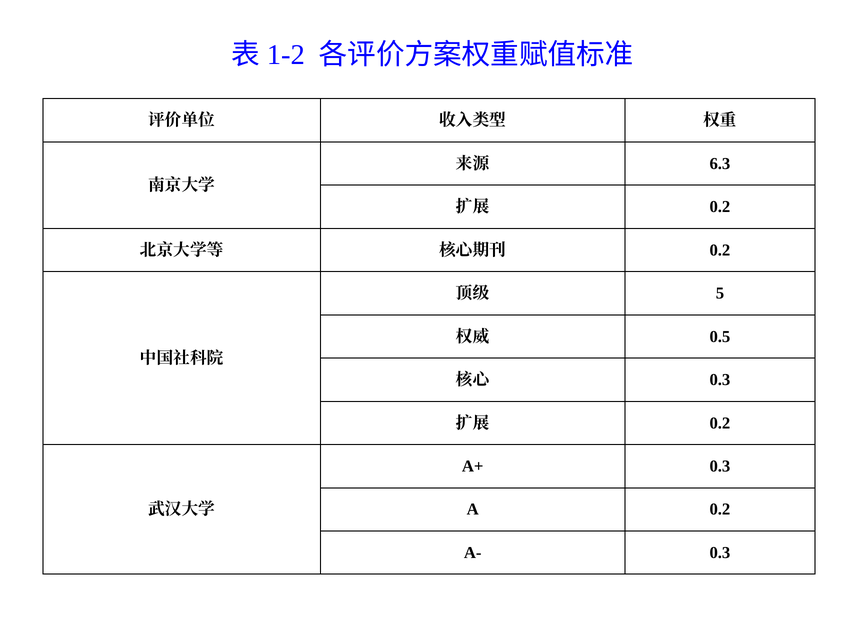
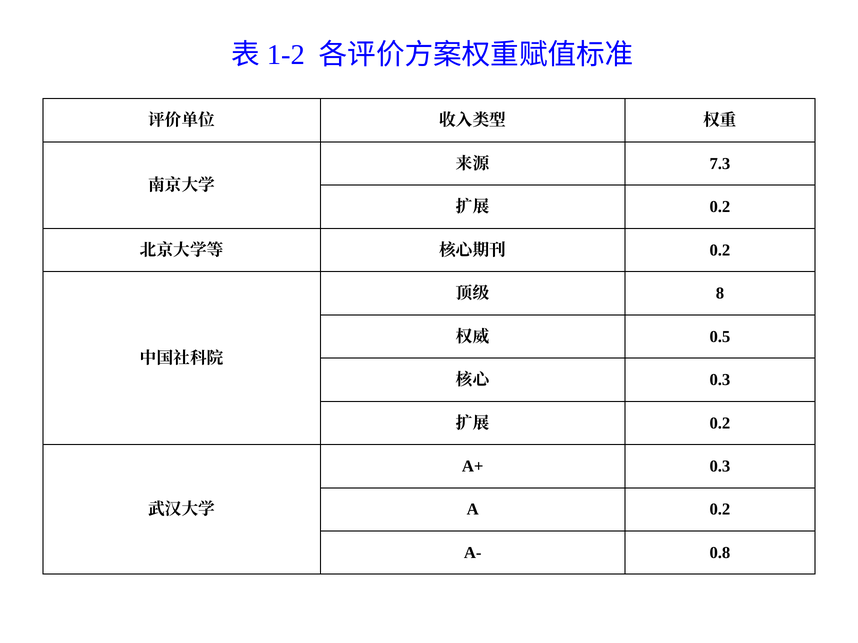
6.3: 6.3 -> 7.3
5: 5 -> 8
A- 0.3: 0.3 -> 0.8
